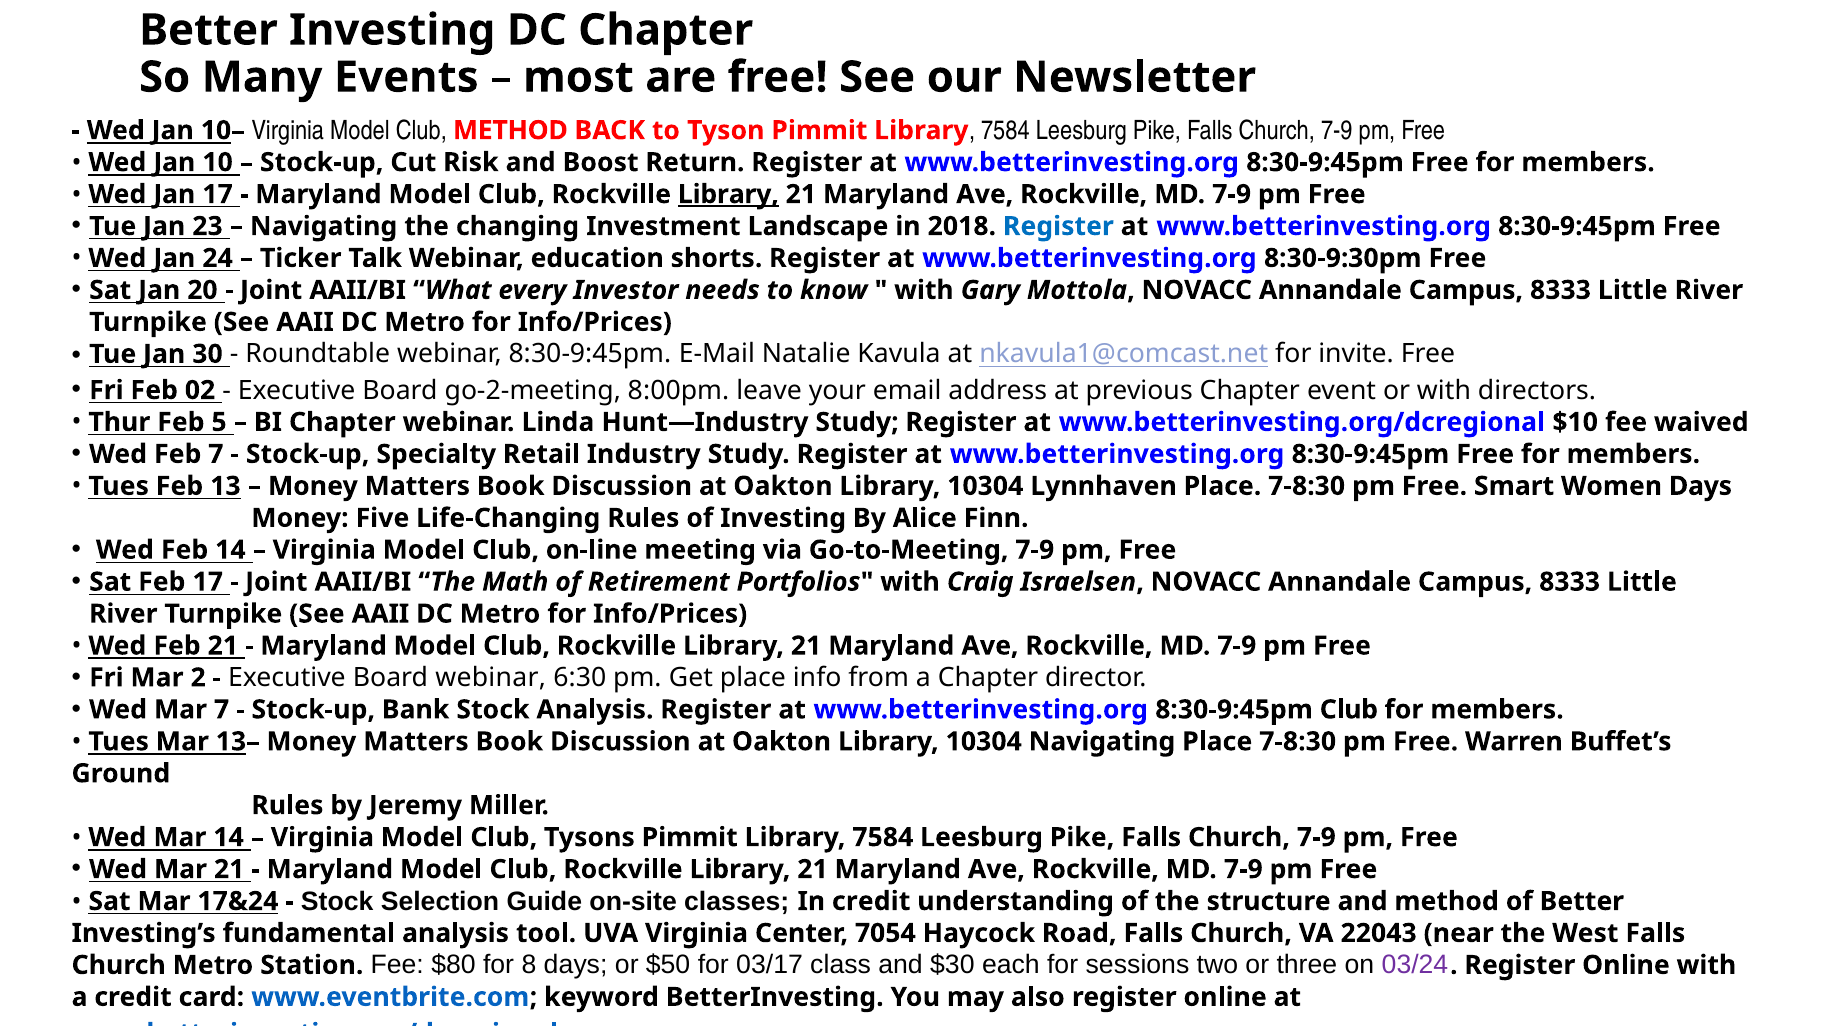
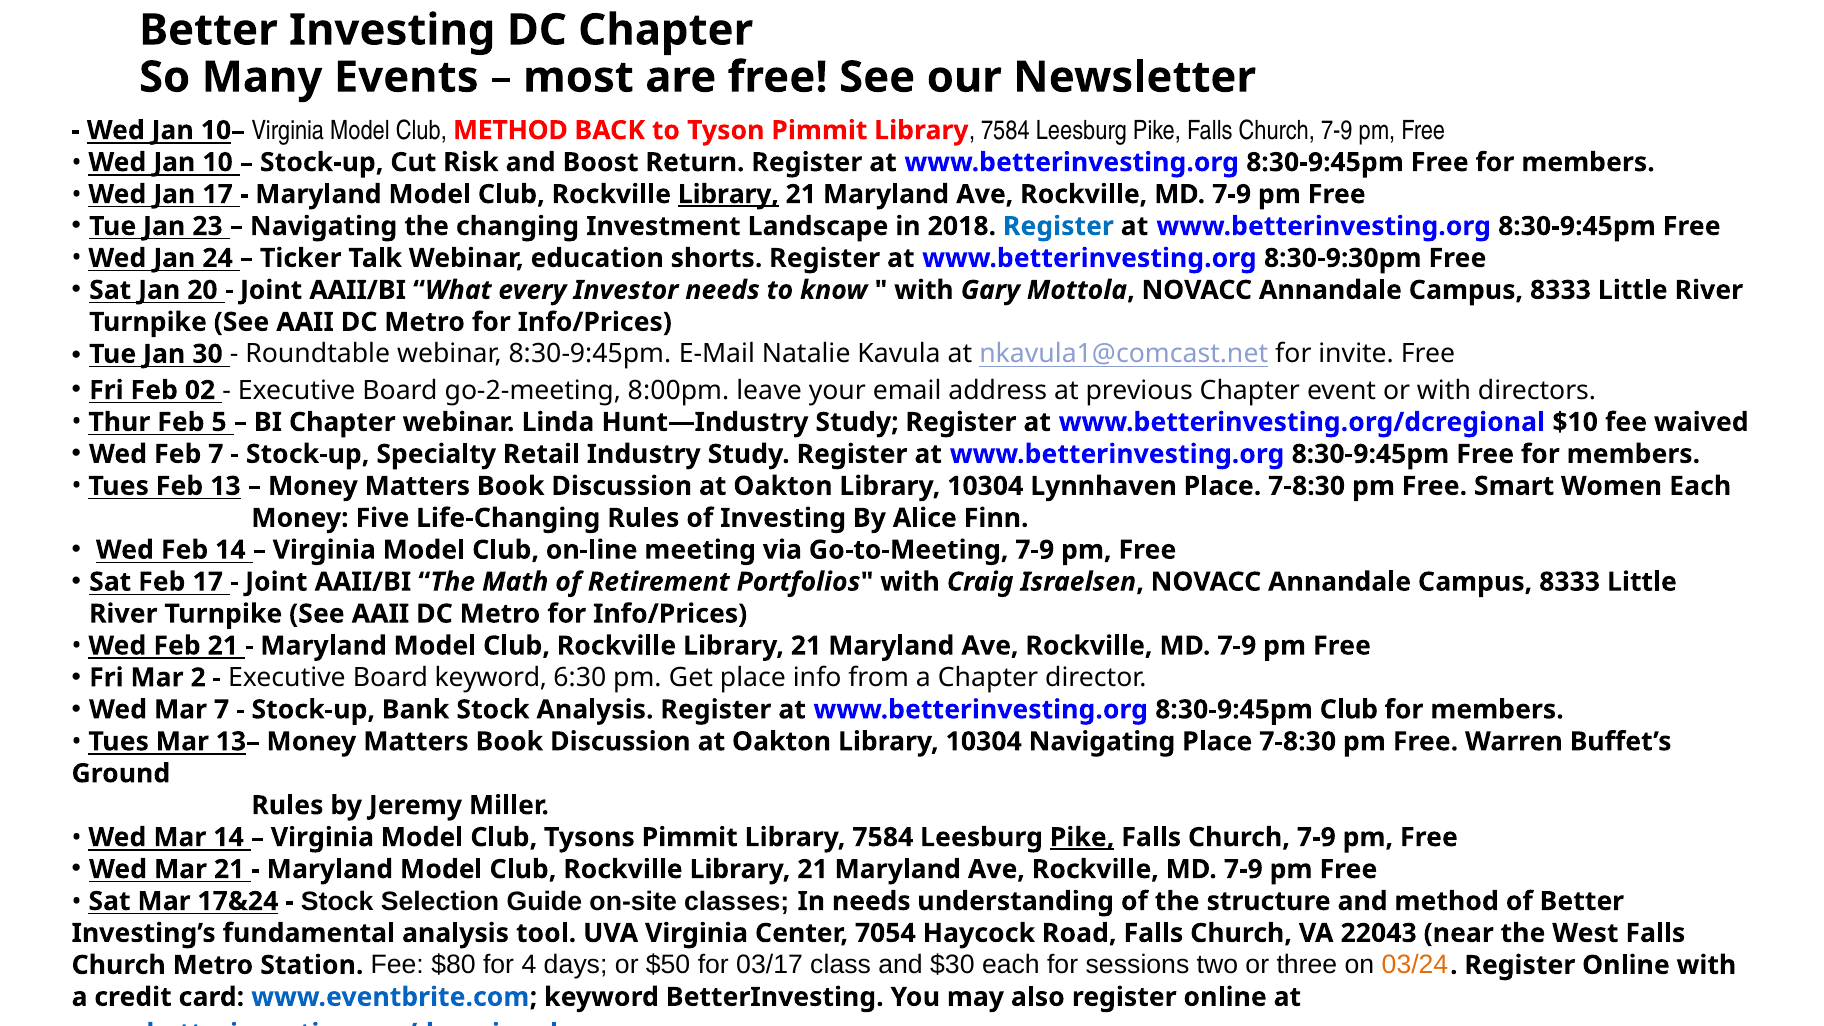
Women Days: Days -> Each
Board webinar: webinar -> keyword
Pike at (1082, 837) underline: none -> present
In credit: credit -> needs
8: 8 -> 4
03/24 colour: purple -> orange
